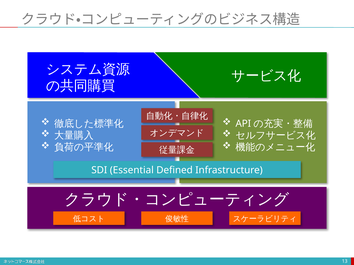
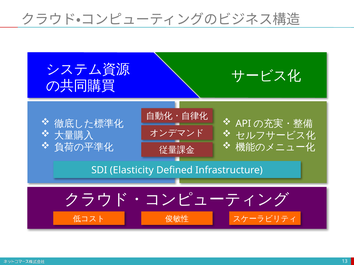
Essential: Essential -> Elasticity
